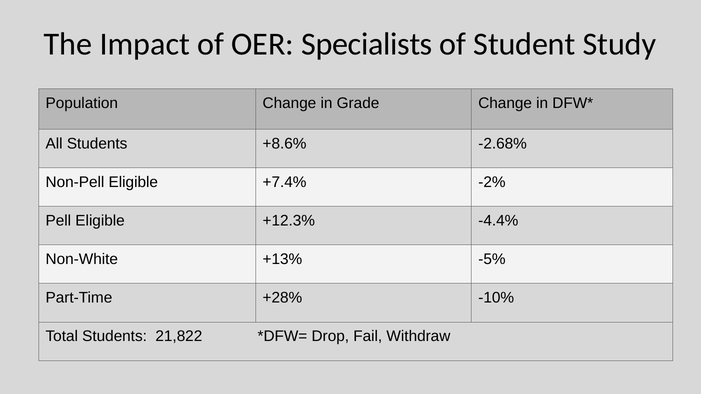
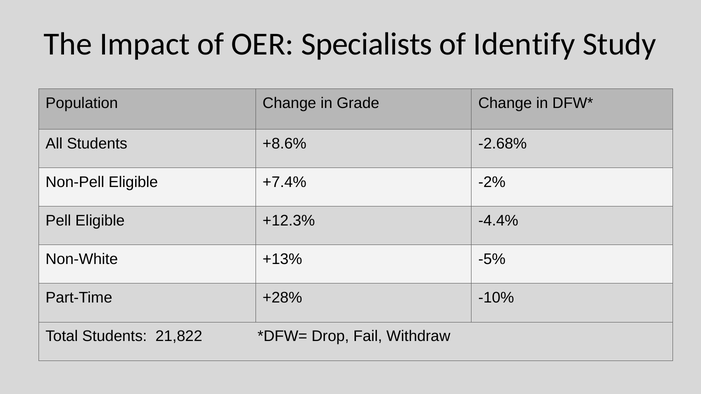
Student: Student -> Identify
